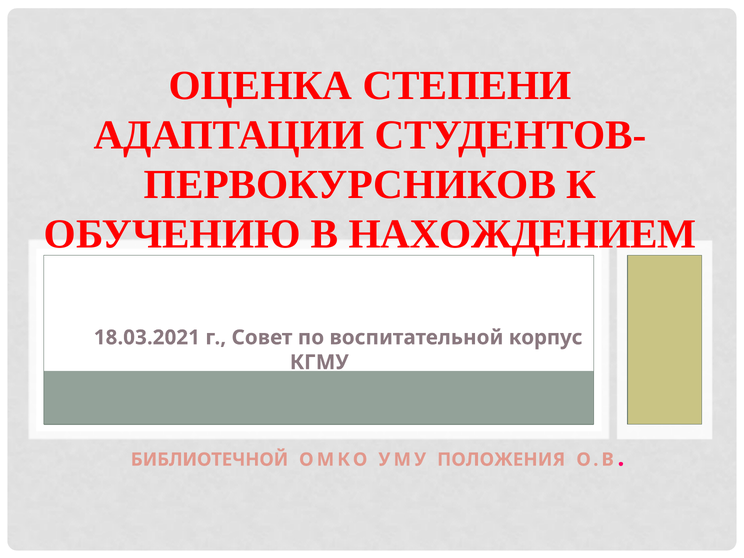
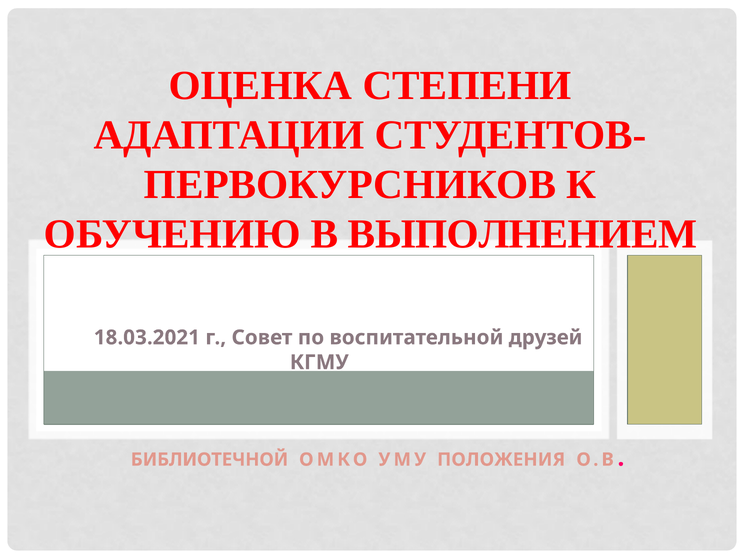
НАХОЖДЕНИЕМ: НАХОЖДЕНИЕМ -> ВЫПОЛНЕНИЕМ
корпус: корпус -> друзей
